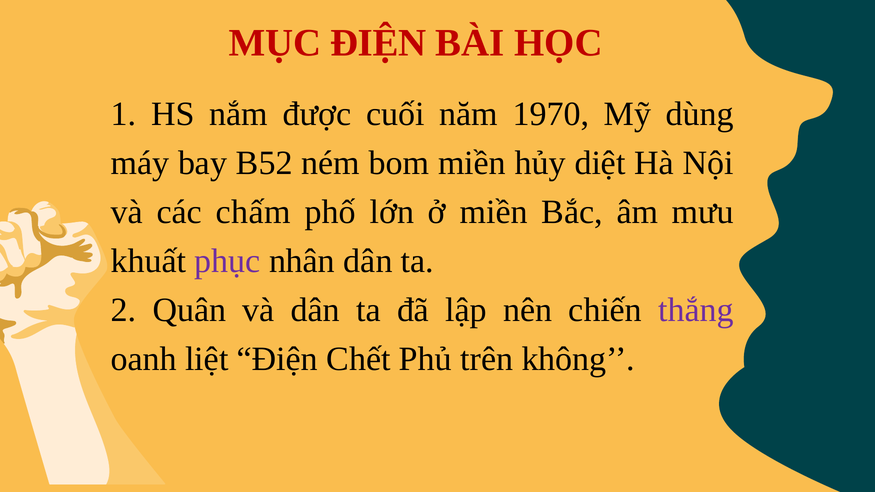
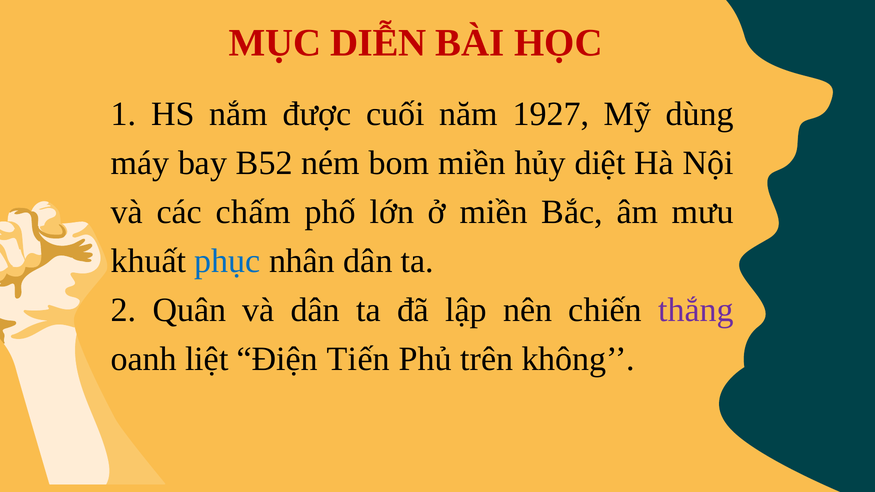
MỤC ĐIỆN: ĐIỆN -> DIỄN
1970: 1970 -> 1927
phục colour: purple -> blue
Chết: Chết -> Tiến
